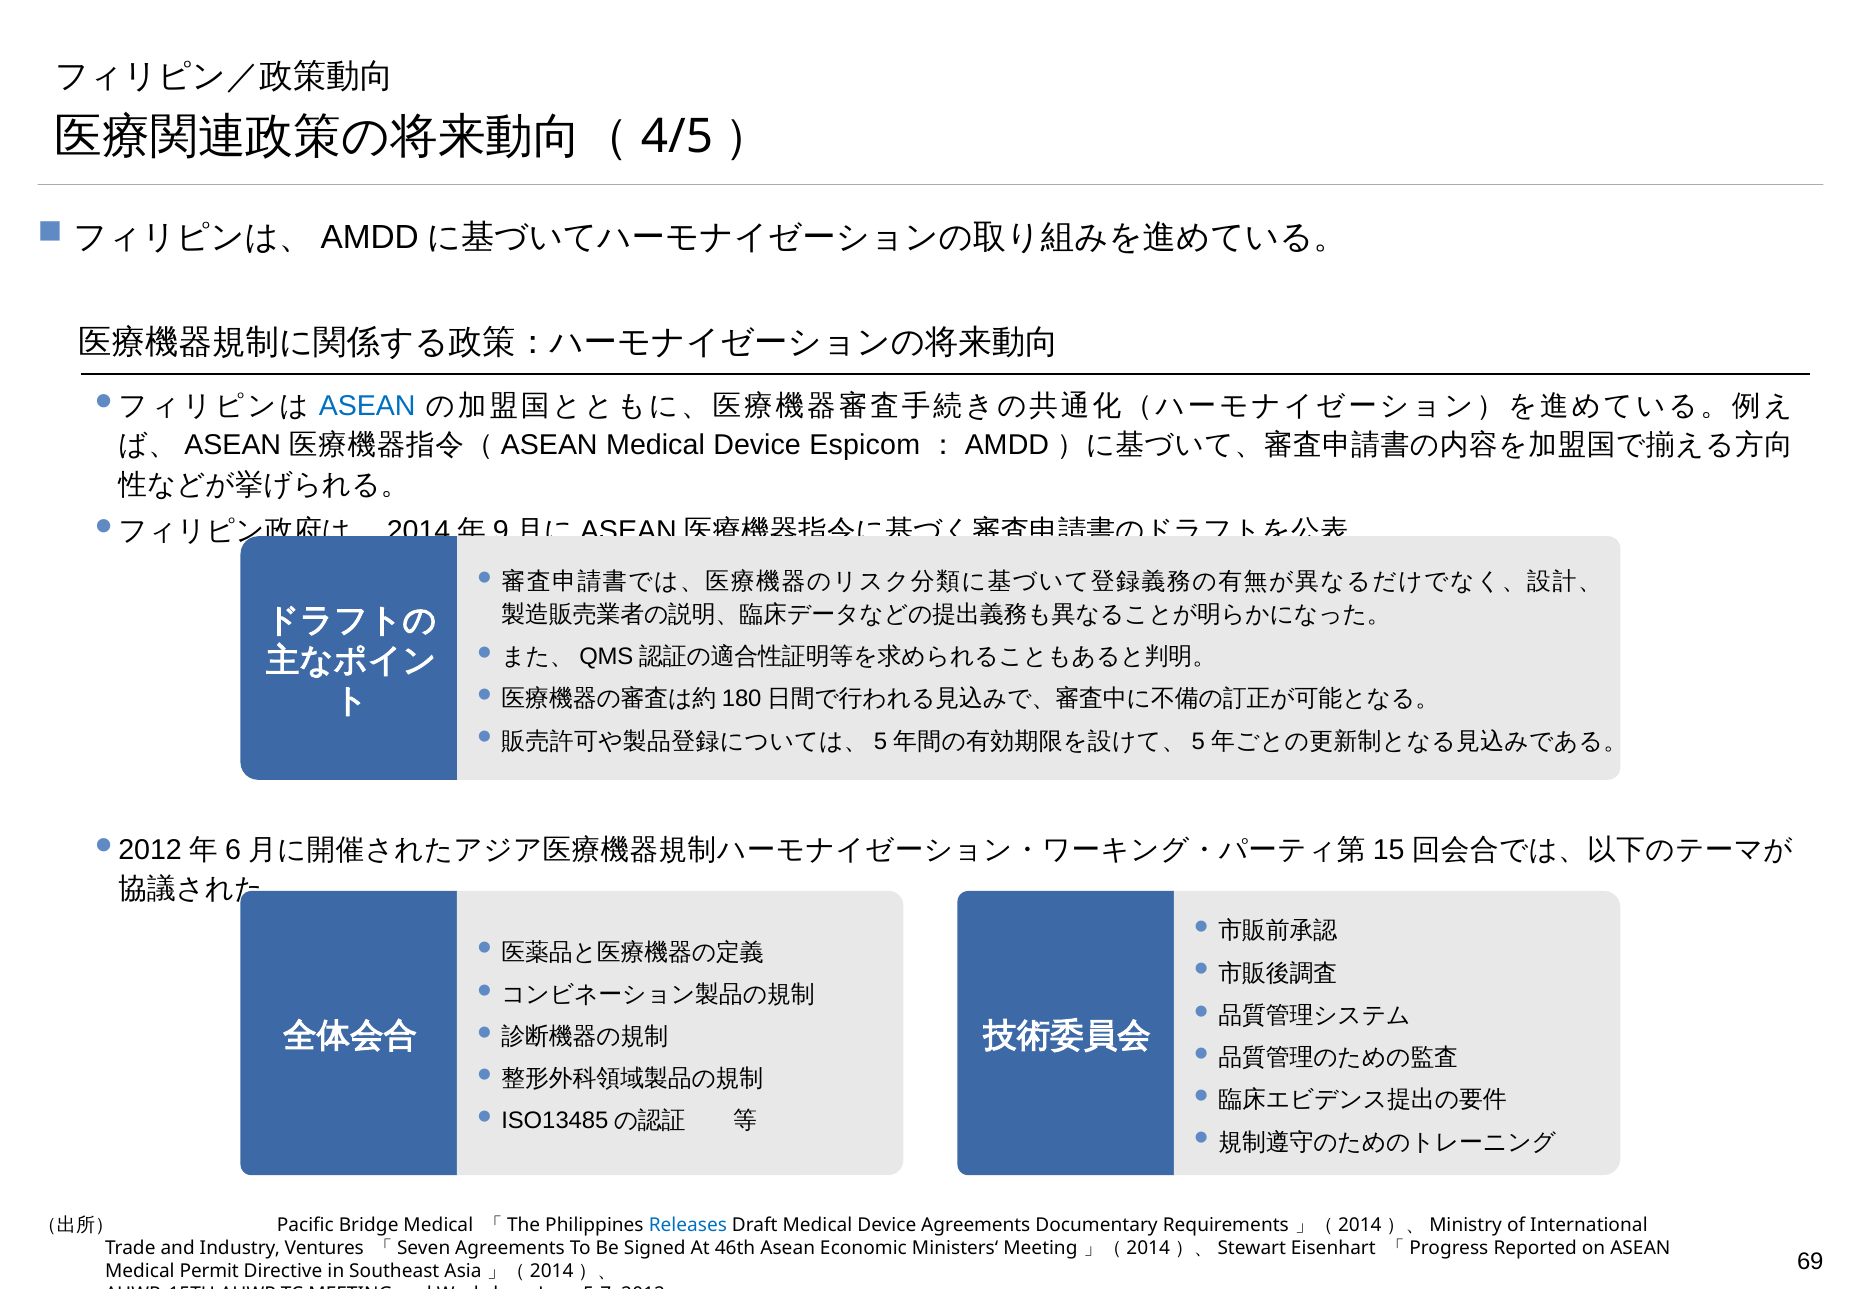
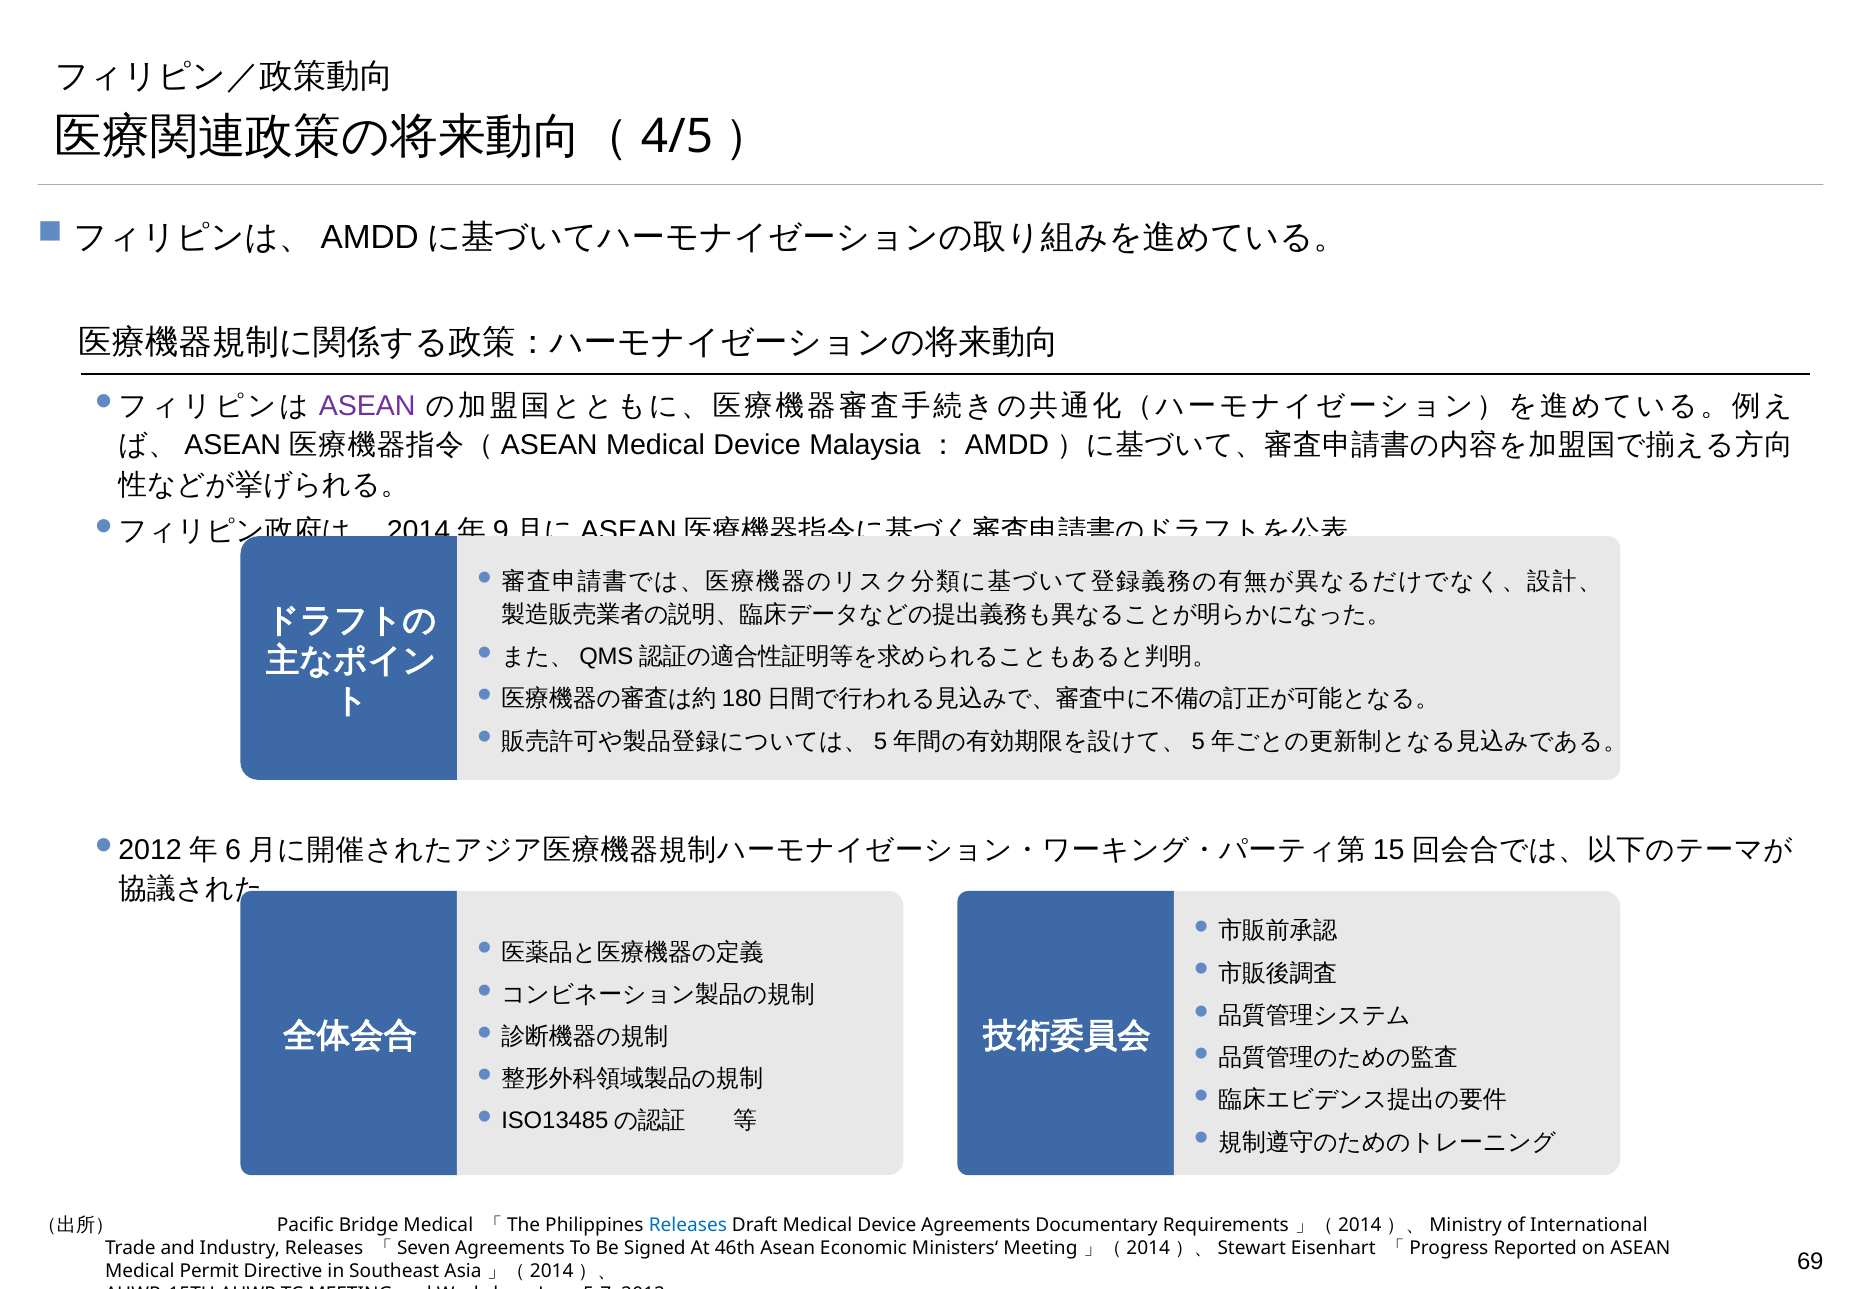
ASEAN at (367, 406) colour: blue -> purple
Espicom: Espicom -> Malaysia
Industry Ventures: Ventures -> Releases
